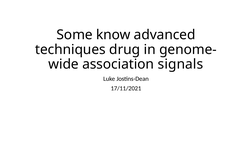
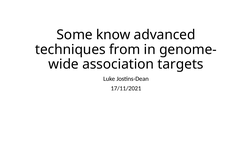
drug: drug -> from
signals: signals -> targets
